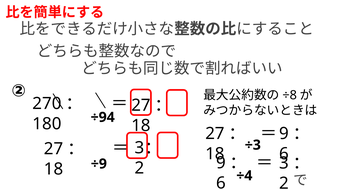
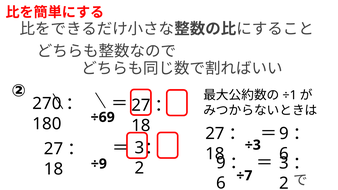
÷8: ÷8 -> ÷1
÷94: ÷94 -> ÷69
÷4: ÷4 -> ÷7
